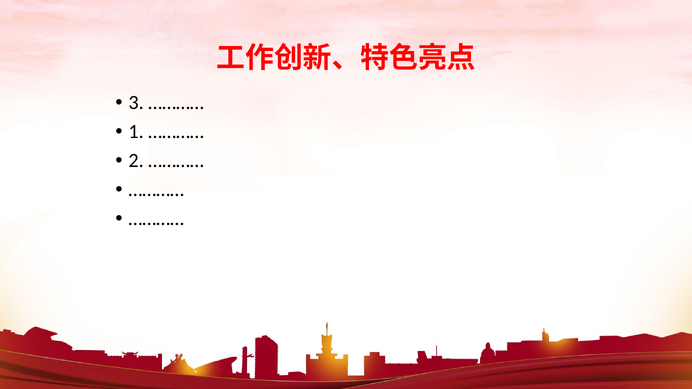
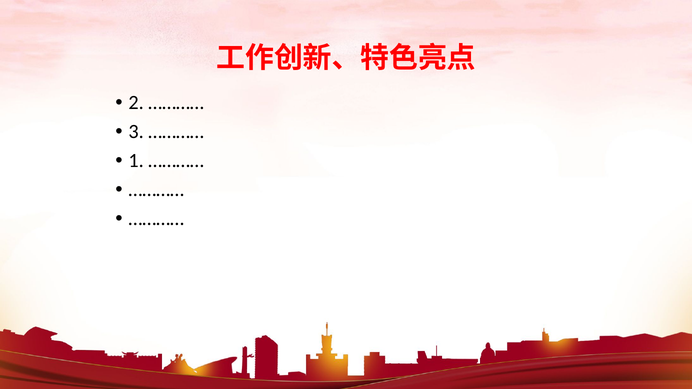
3: 3 -> 2
1: 1 -> 3
2: 2 -> 1
